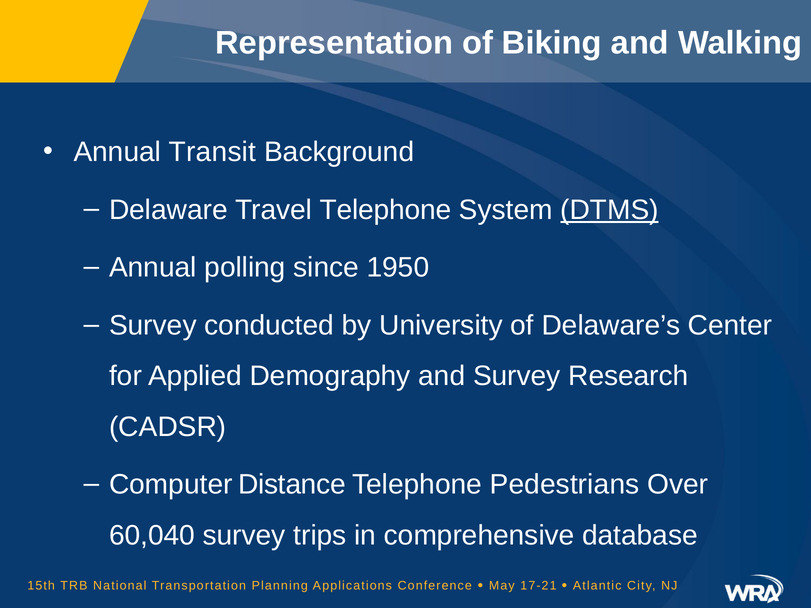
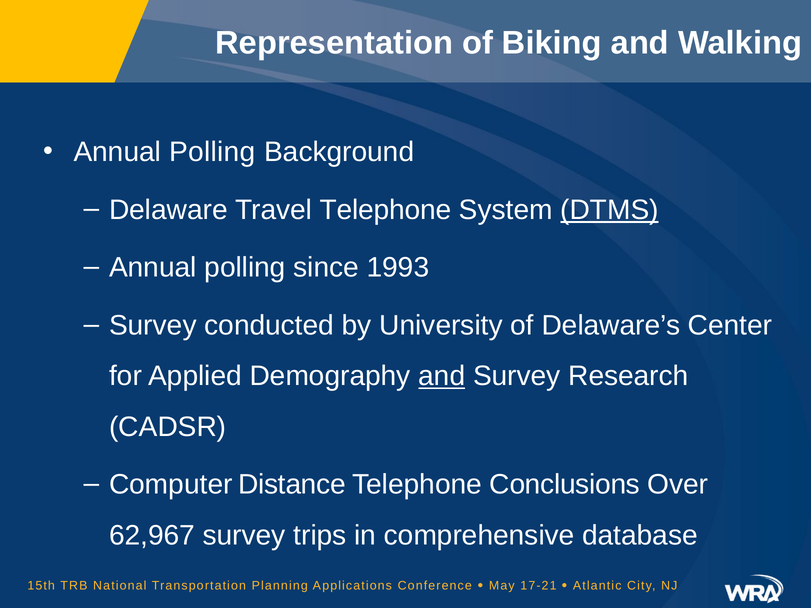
Transit at (213, 152): Transit -> Polling
1950: 1950 -> 1993
and at (442, 376) underline: none -> present
Pedestrians: Pedestrians -> Conclusions
60,040: 60,040 -> 62,967
